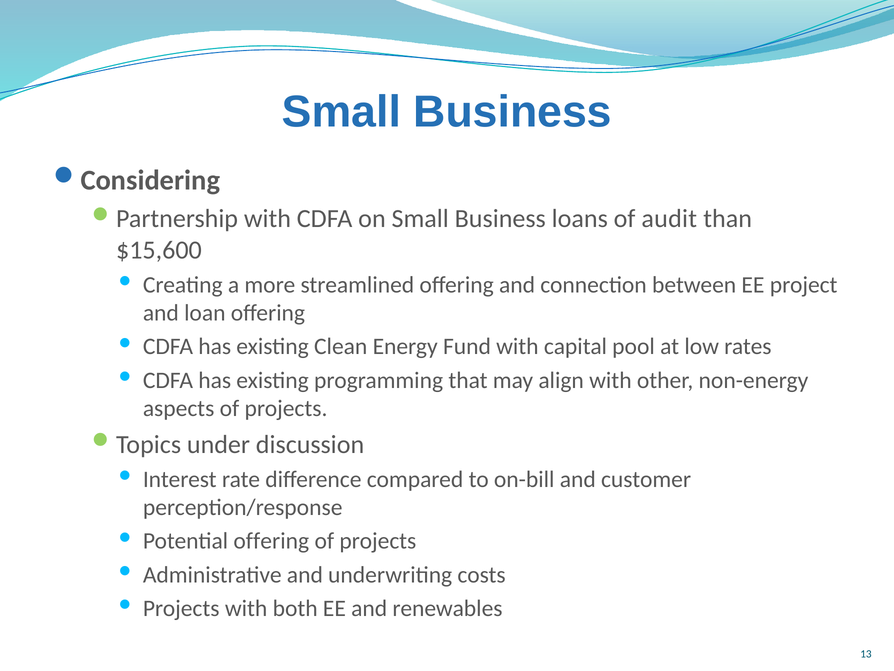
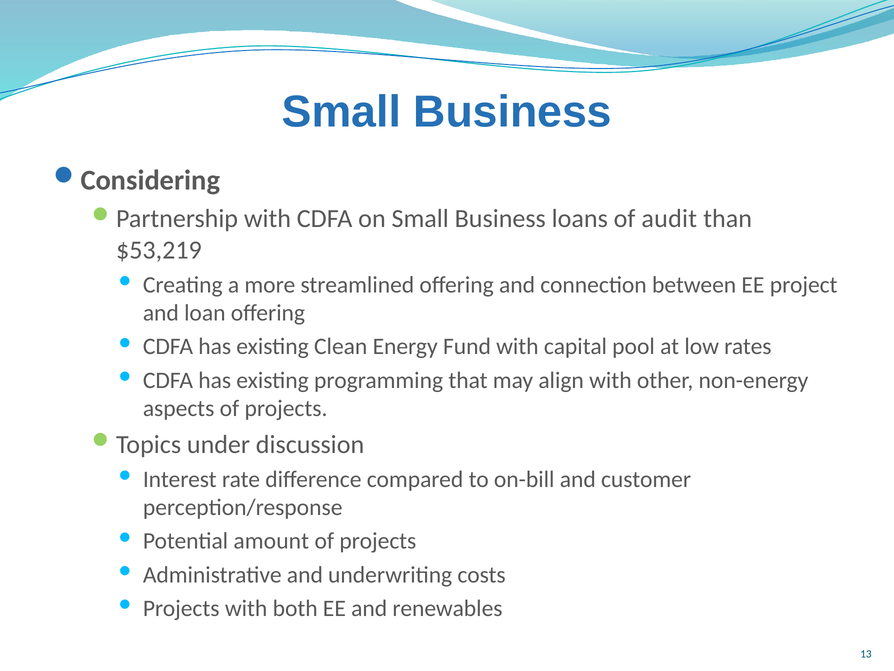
$15,600: $15,600 -> $53,219
Potential offering: offering -> amount
